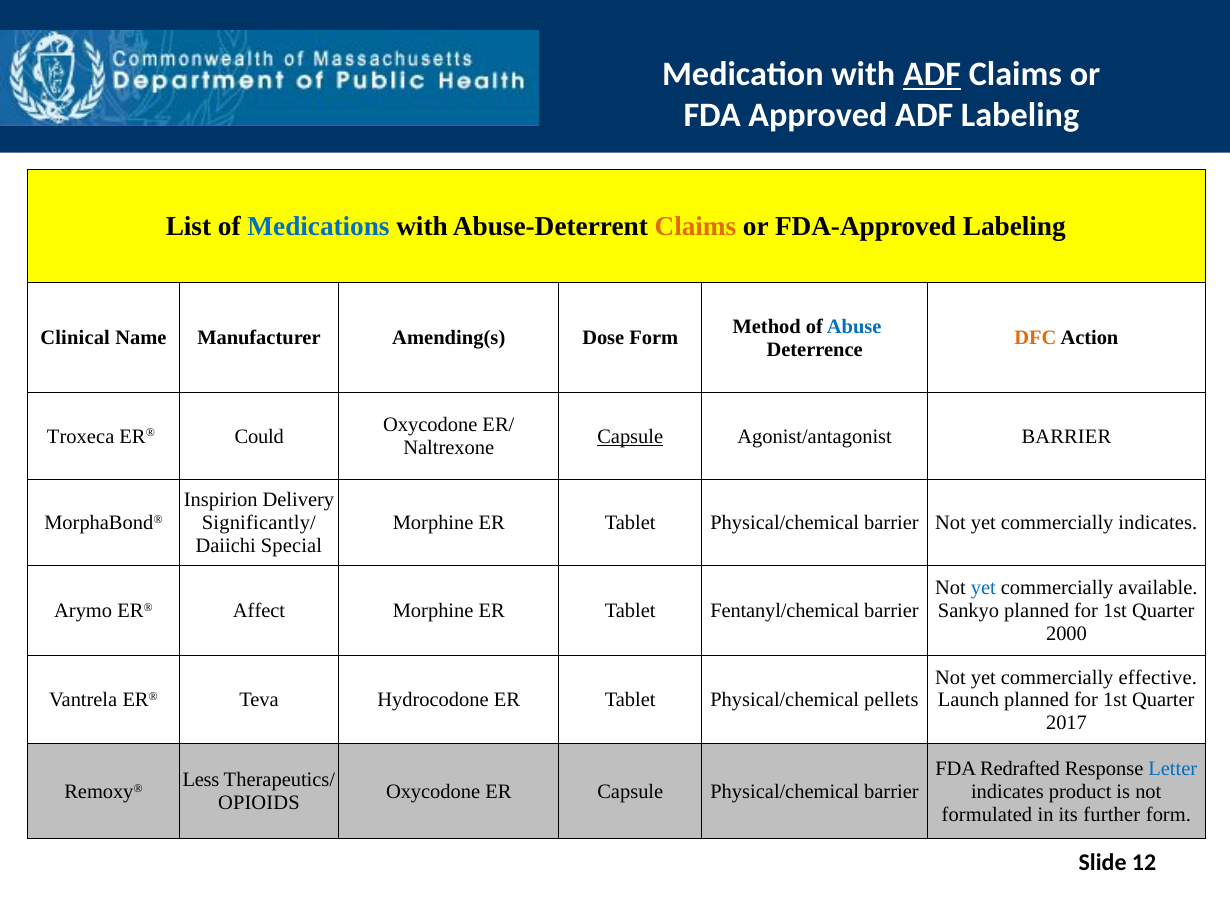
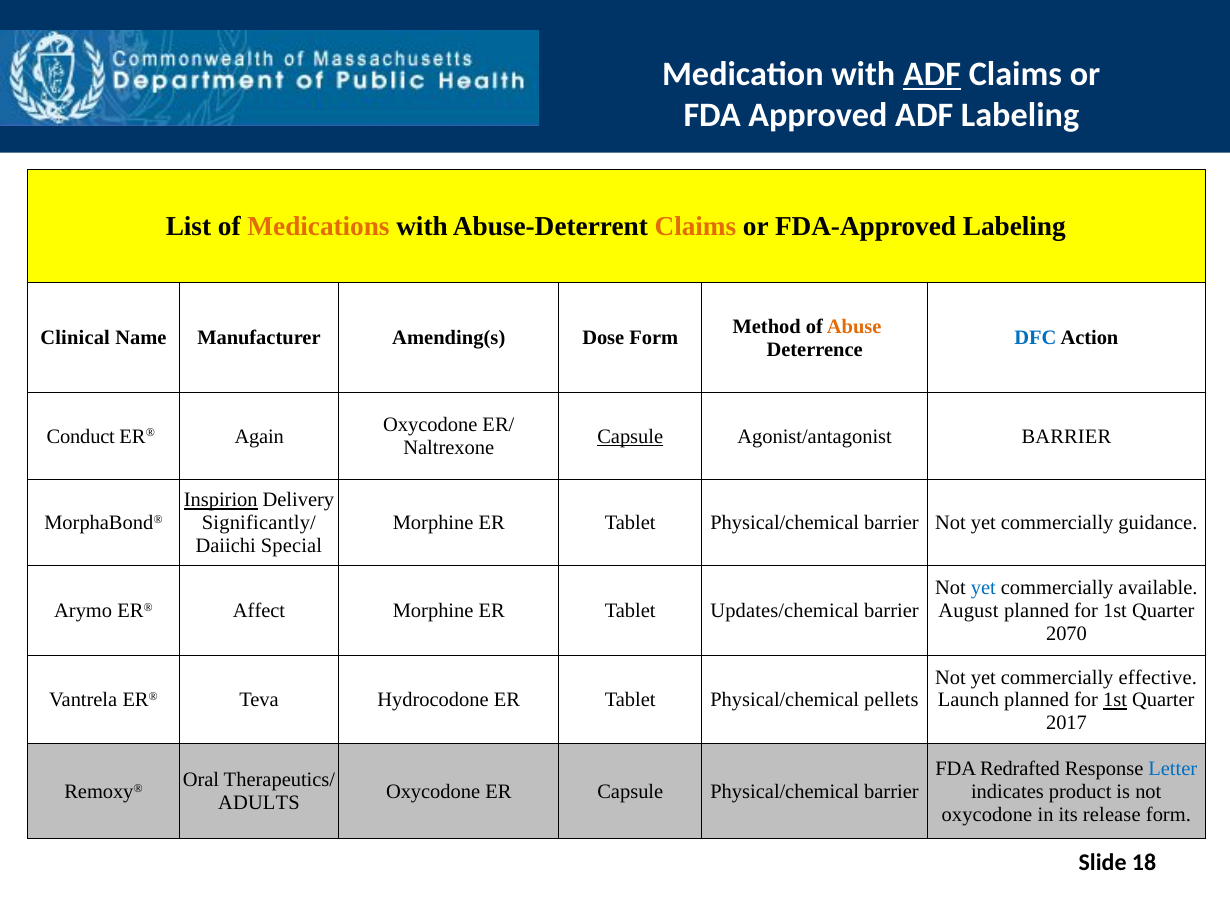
Medications colour: blue -> orange
Abuse colour: blue -> orange
DFC colour: orange -> blue
Troxeca: Troxeca -> Conduct
Could: Could -> Again
Inspirion underline: none -> present
commercially indicates: indicates -> guidance
Fentanyl/chemical: Fentanyl/chemical -> Updates/chemical
Sankyo: Sankyo -> August
2000: 2000 -> 2070
1st at (1115, 700) underline: none -> present
Less: Less -> Oral
OPIOIDS: OPIOIDS -> ADULTS
formulated at (987, 814): formulated -> oxycodone
further: further -> release
12: 12 -> 18
